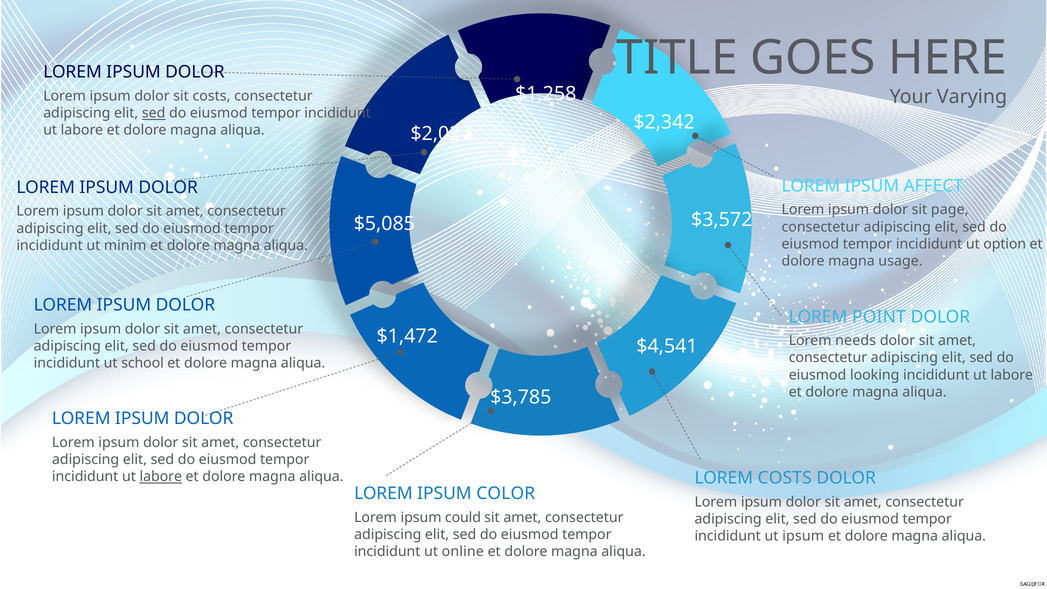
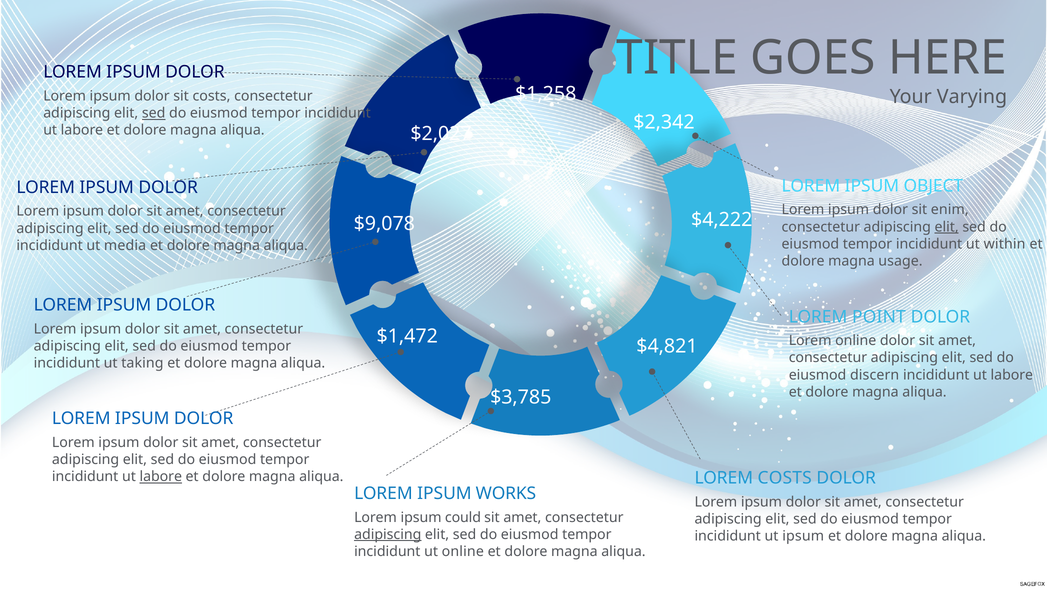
AFFECT: AFFECT -> OBJECT
page: page -> enim
$3,572: $3,572 -> $4,222
$5,085: $5,085 -> $9,078
elit at (947, 227) underline: none -> present
option: option -> within
minim: minim -> media
Lorem needs: needs -> online
$4,541: $4,541 -> $4,821
school: school -> taking
looking: looking -> discern
COLOR: COLOR -> WORKS
adipiscing at (388, 535) underline: none -> present
